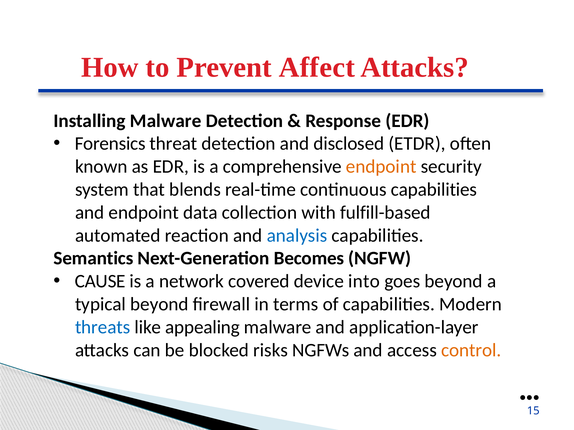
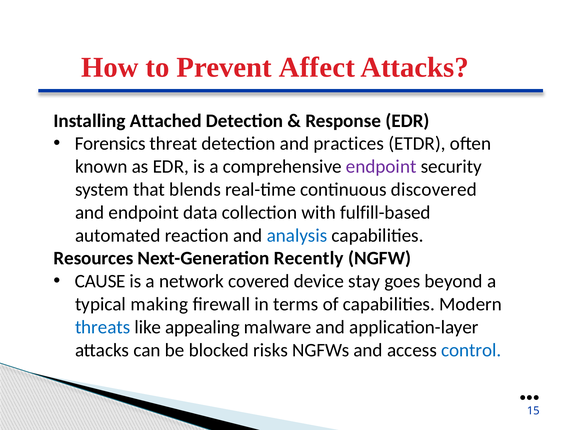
Installing Malware: Malware -> Attached
disclosed: disclosed -> practices
endpoint at (381, 167) colour: orange -> purple
continuous capabilities: capabilities -> discovered
Semantics: Semantics -> Resources
Becomes: Becomes -> Recently
into: into -> stay
typical beyond: beyond -> making
control colour: orange -> blue
